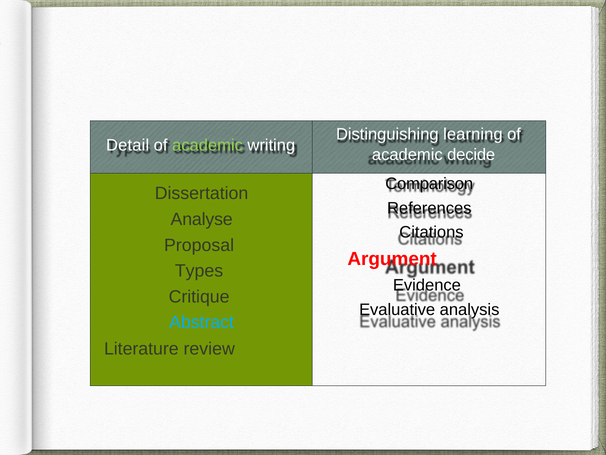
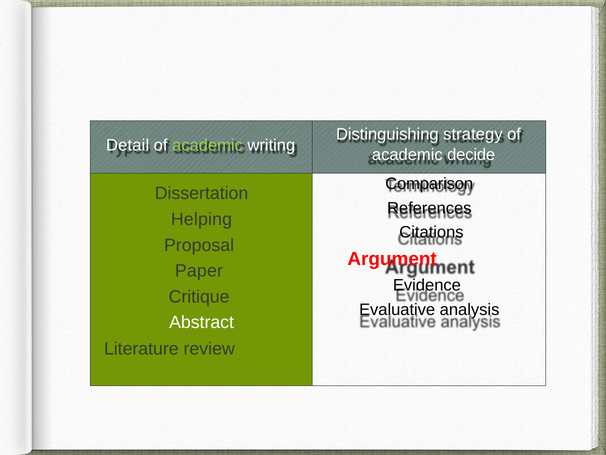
learning: learning -> strategy
Analyse: Analyse -> Helping
Types: Types -> Paper
Abstract colour: light blue -> white
